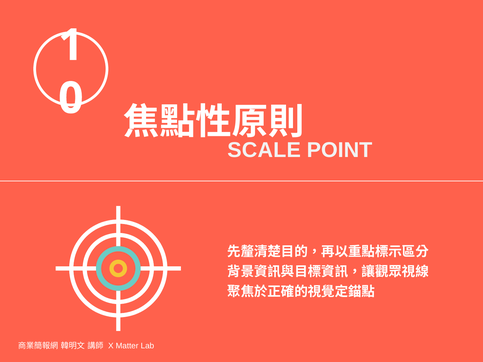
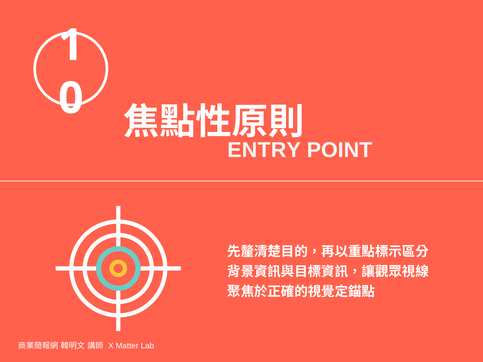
SCALE: SCALE -> ENTRY
